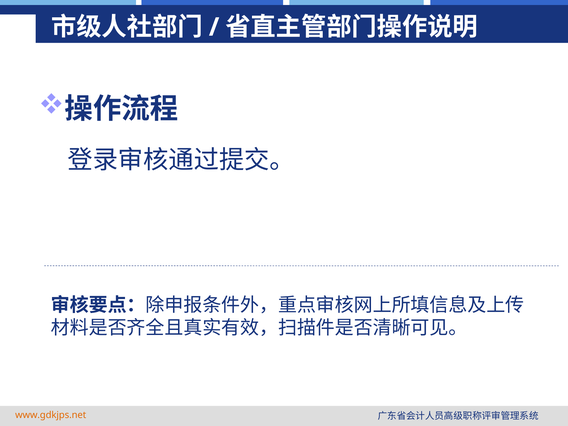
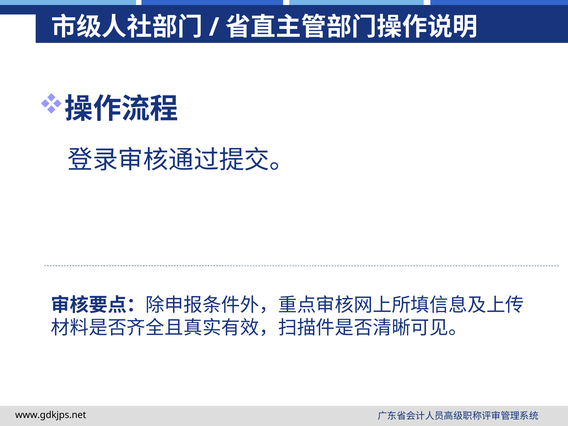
www.gdkjps.net colour: orange -> black
